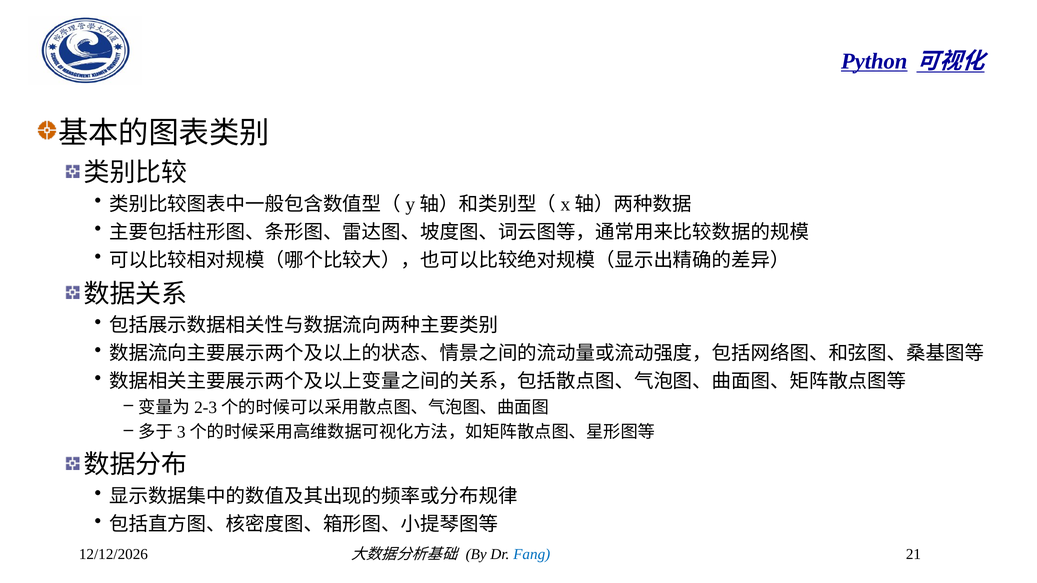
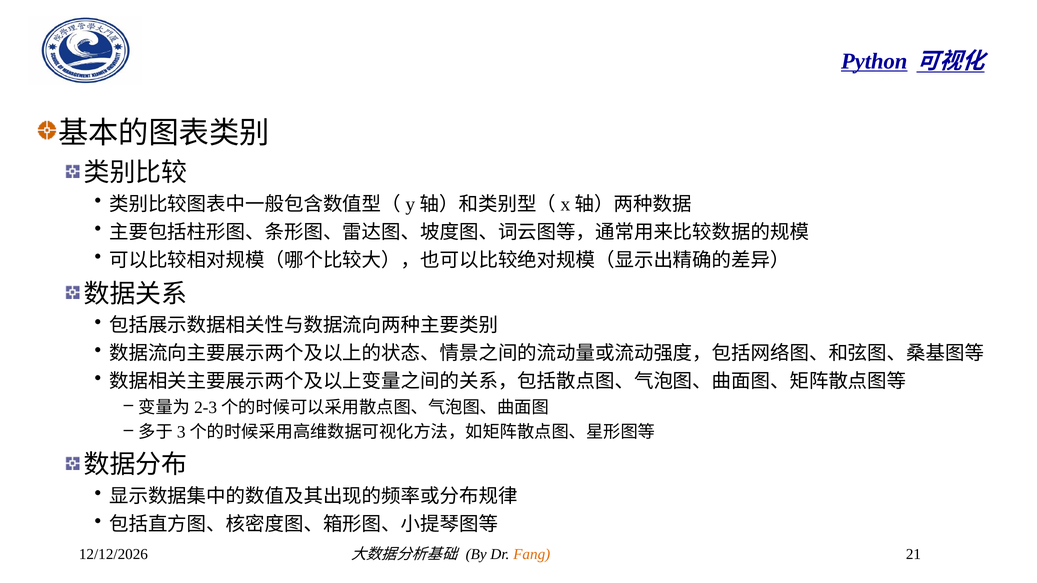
Fang colour: blue -> orange
